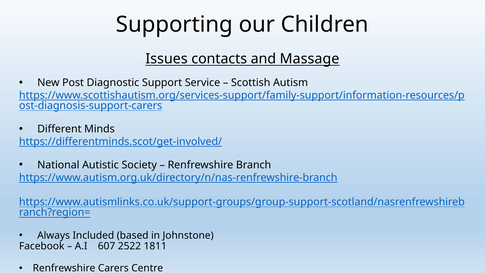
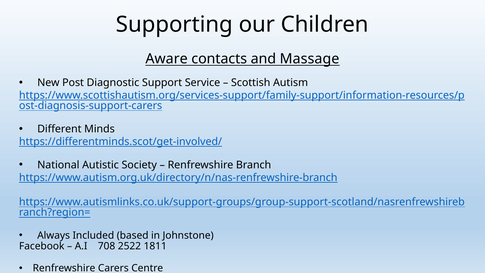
Issues: Issues -> Aware
607: 607 -> 708
